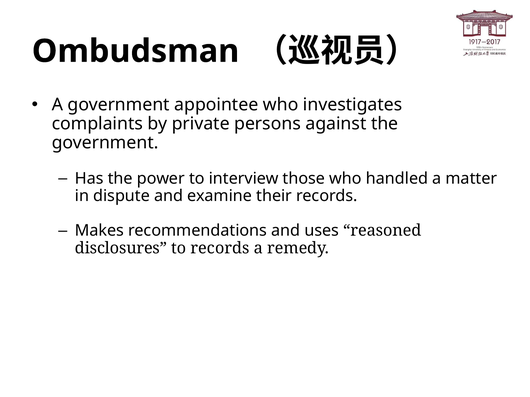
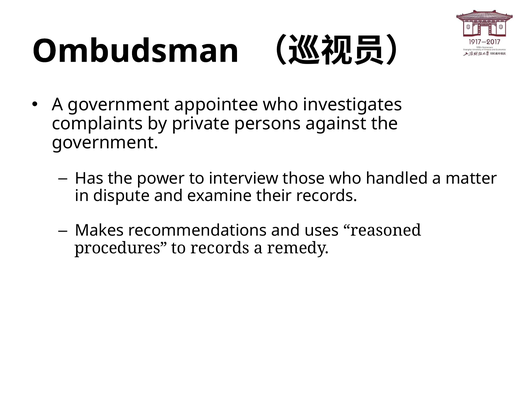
disclosures: disclosures -> procedures
